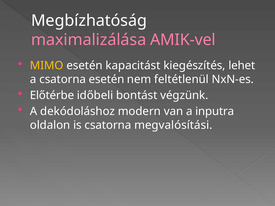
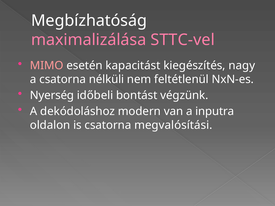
AMIK-vel: AMIK-vel -> STTC-vel
MIMO colour: yellow -> pink
lehet: lehet -> nagy
csatorna esetén: esetén -> nélküli
Előtérbe: Előtérbe -> Nyerség
